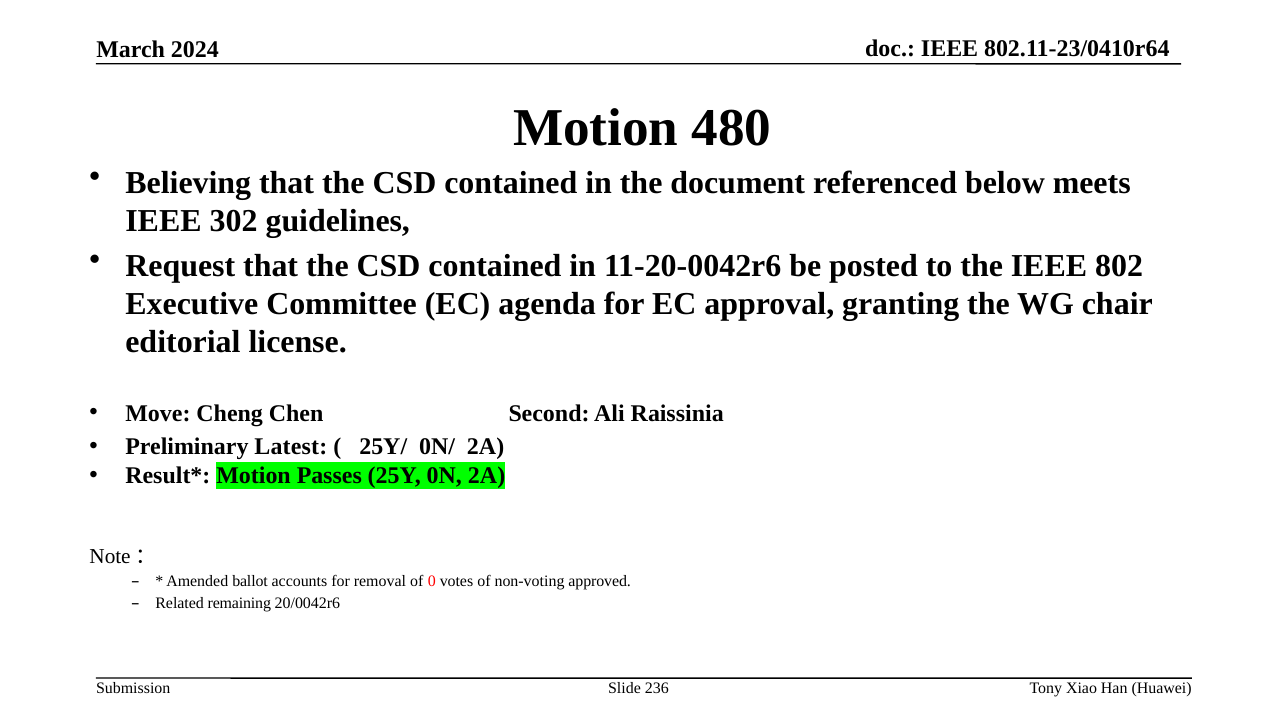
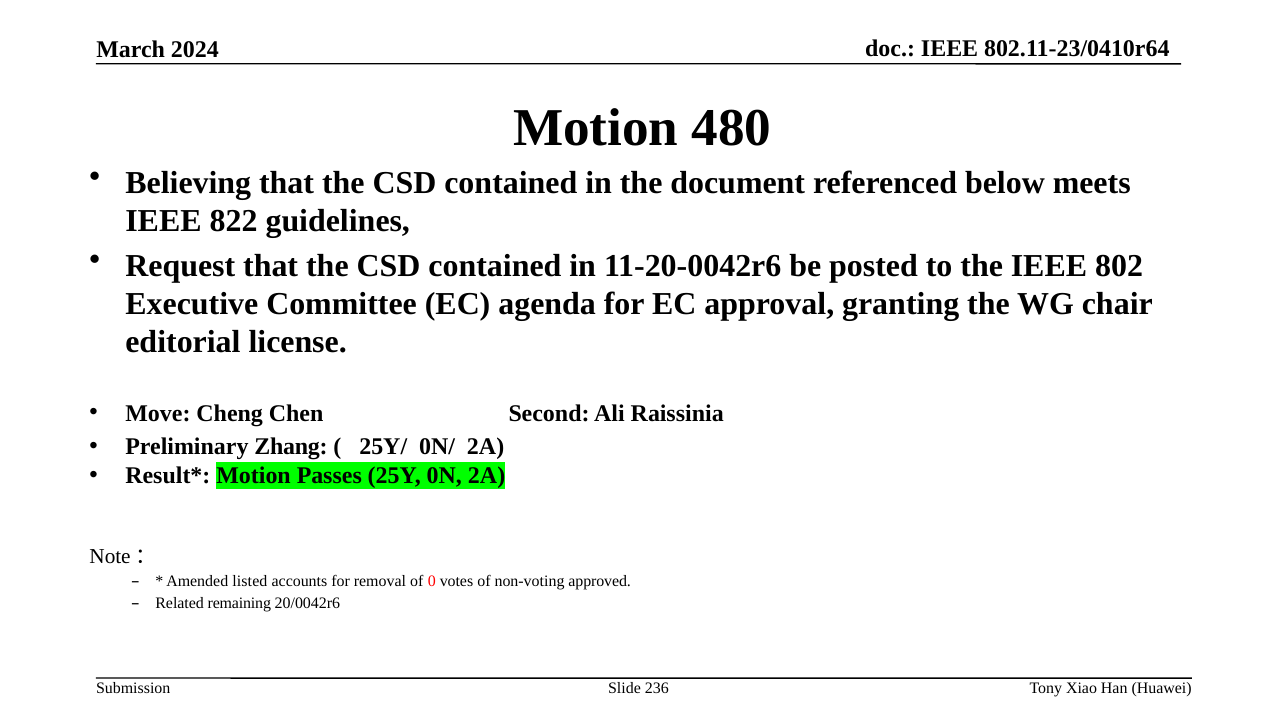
302: 302 -> 822
Latest: Latest -> Zhang
ballot: ballot -> listed
